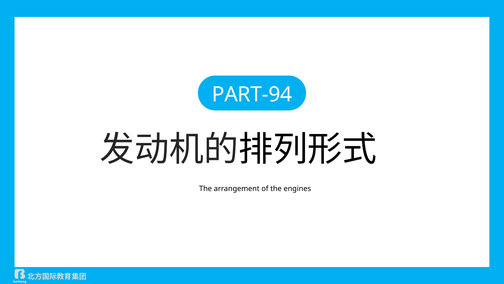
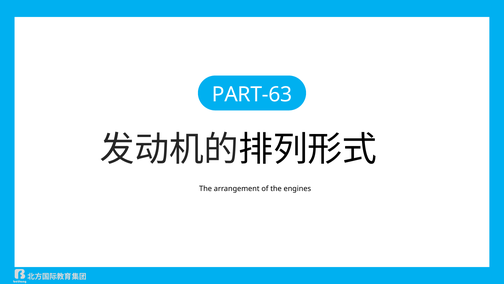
PART-94: PART-94 -> PART-63
